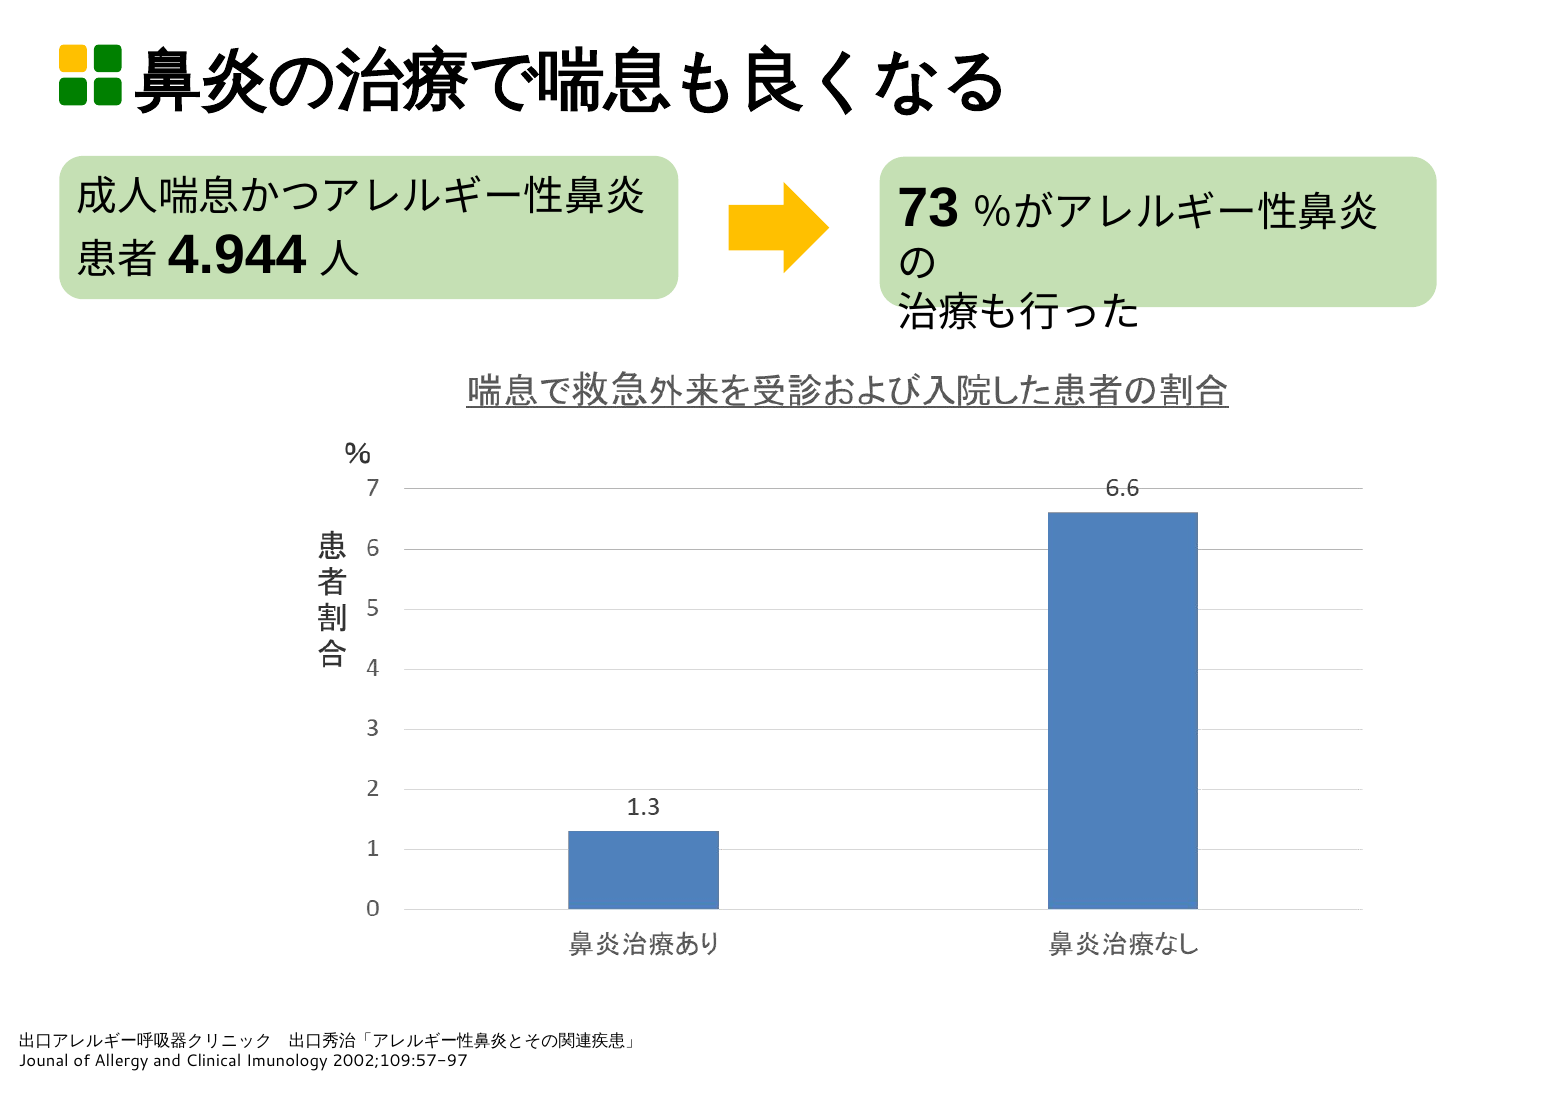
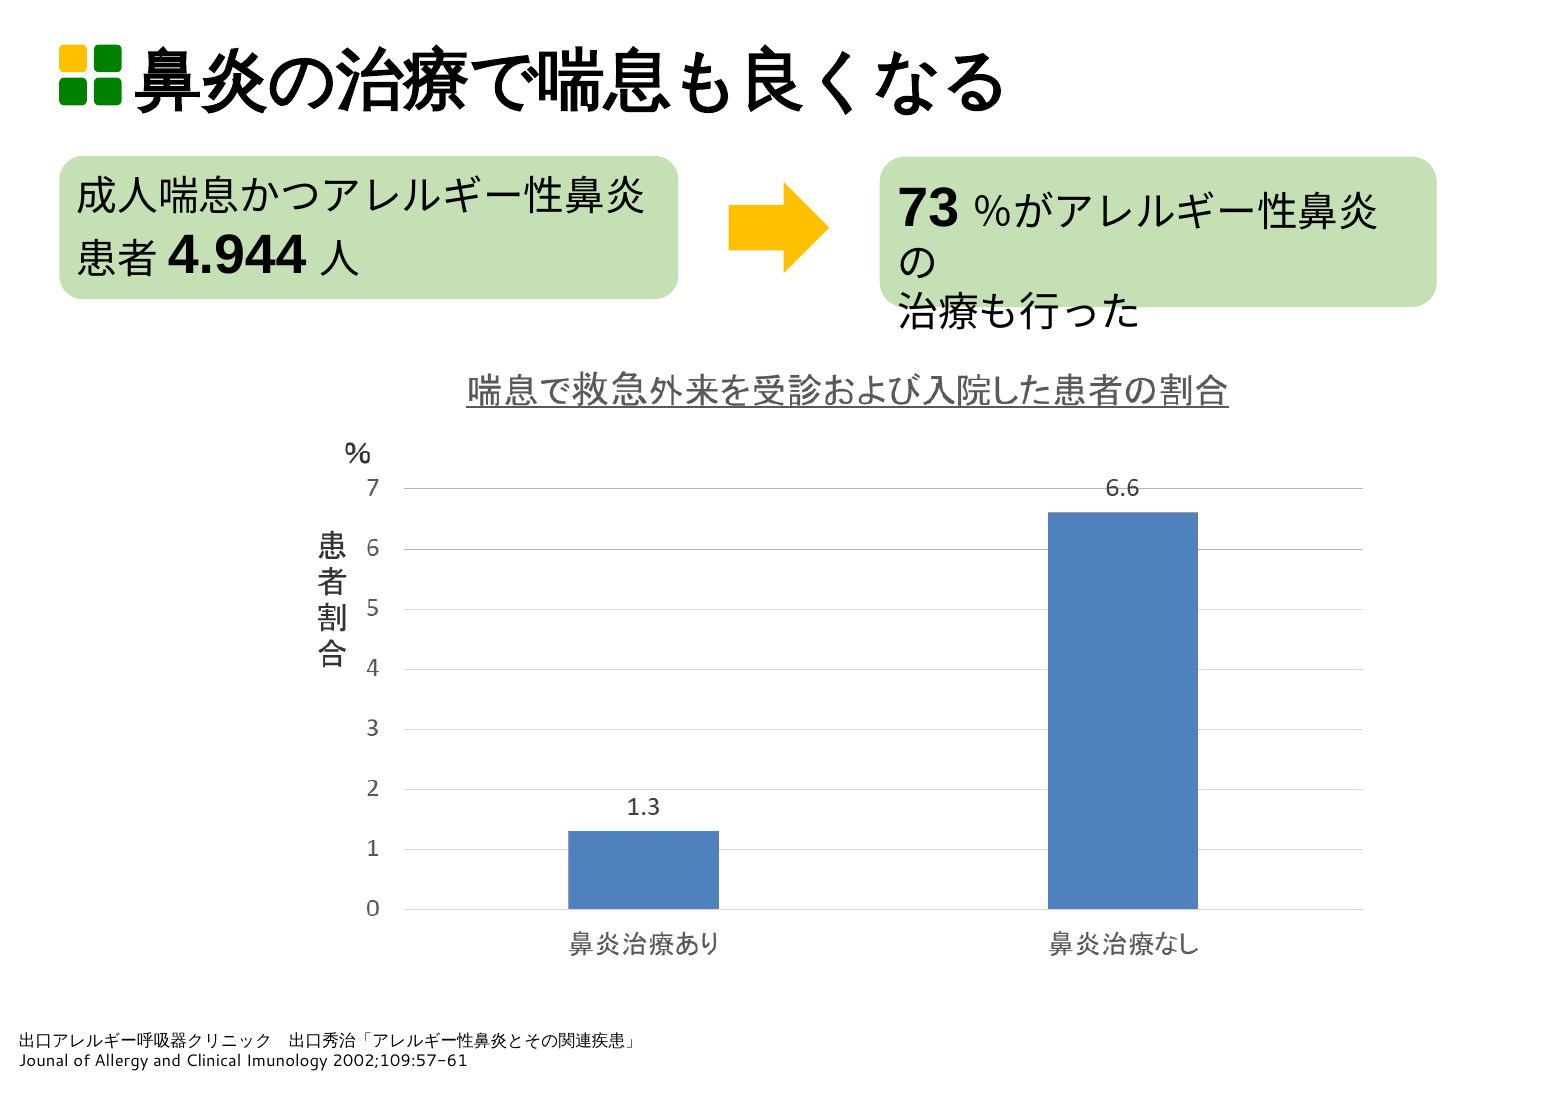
2002;109:57-97: 2002;109:57-97 -> 2002;109:57-61
